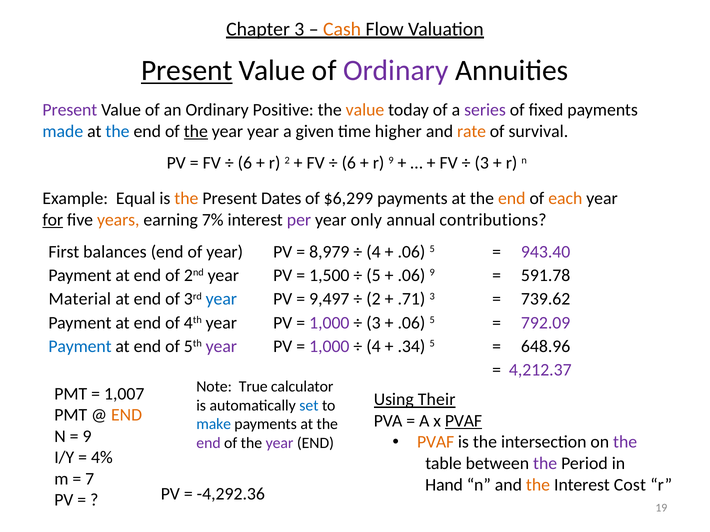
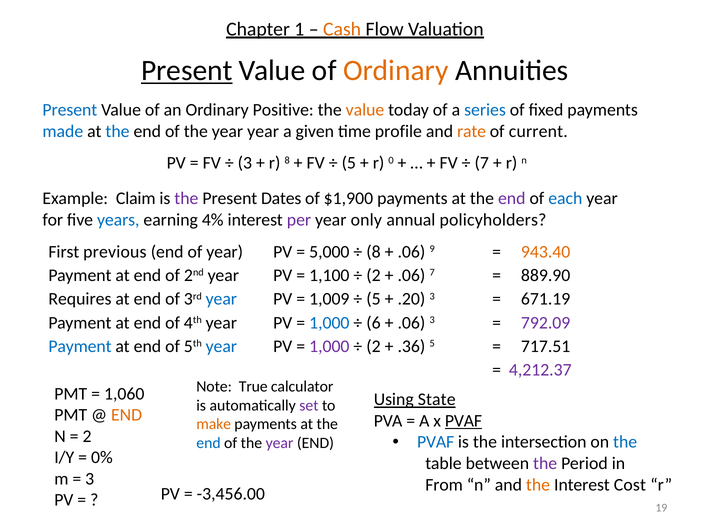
Chapter 3: 3 -> 1
Ordinary at (396, 71) colour: purple -> orange
Present at (70, 110) colour: purple -> blue
series colour: purple -> blue
the at (196, 131) underline: present -> none
higher: higher -> profile
survival: survival -> current
6 at (245, 163): 6 -> 3
r 2: 2 -> 8
6 at (349, 163): 6 -> 5
r 9: 9 -> 0
3 at (482, 163): 3 -> 7
Equal: Equal -> Claim
the at (186, 199) colour: orange -> purple
$6,299: $6,299 -> $1,900
end at (512, 199) colour: orange -> purple
each colour: orange -> blue
for underline: present -> none
years colour: orange -> blue
7%: 7% -> 4%
contributions: contributions -> policyholders
balances: balances -> previous
8,979: 8,979 -> 5,000
4 at (373, 252): 4 -> 8
5 at (432, 249): 5 -> 9
943.40 colour: purple -> orange
1,500: 1,500 -> 1,100
5 at (373, 276): 5 -> 2
.06 9: 9 -> 7
591.78: 591.78 -> 889.90
Material: Material -> Requires
9,497: 9,497 -> 1,009
2 at (373, 299): 2 -> 5
.71: .71 -> .20
739.62: 739.62 -> 671.19
1,000 at (329, 323) colour: purple -> blue
3 at (373, 323): 3 -> 6
5 at (432, 320): 5 -> 3
year at (221, 347) colour: purple -> blue
4 at (373, 347): 4 -> 2
.34: .34 -> .36
648.96: 648.96 -> 717.51
1,007: 1,007 -> 1,060
Their: Their -> State
set colour: blue -> purple
make colour: blue -> orange
9 at (87, 437): 9 -> 2
PVAF at (436, 443) colour: orange -> blue
the at (625, 443) colour: purple -> blue
end at (208, 444) colour: purple -> blue
4%: 4% -> 0%
7 at (90, 479): 7 -> 3
Hand: Hand -> From
-4,292.36: -4,292.36 -> -3,456.00
